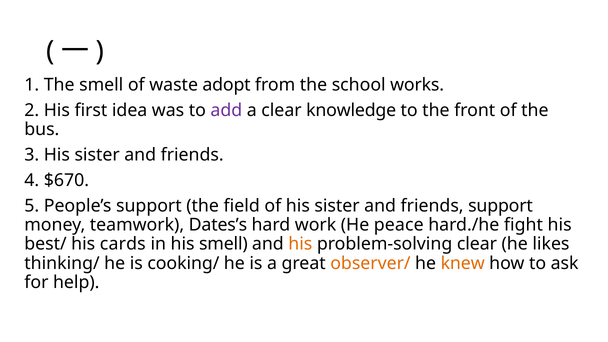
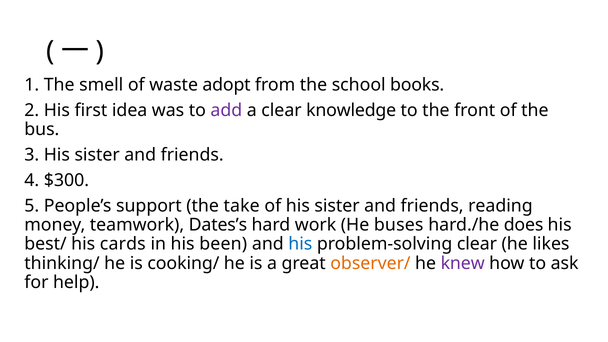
works: works -> books
$670: $670 -> $300
field: field -> take
friends support: support -> reading
peace: peace -> buses
fight: fight -> does
his smell: smell -> been
his at (300, 244) colour: orange -> blue
knew colour: orange -> purple
